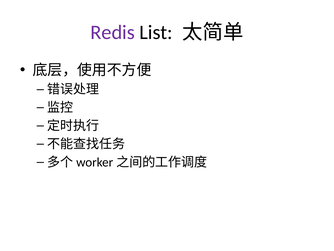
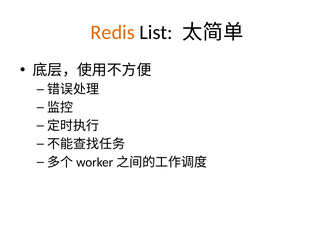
Redis colour: purple -> orange
